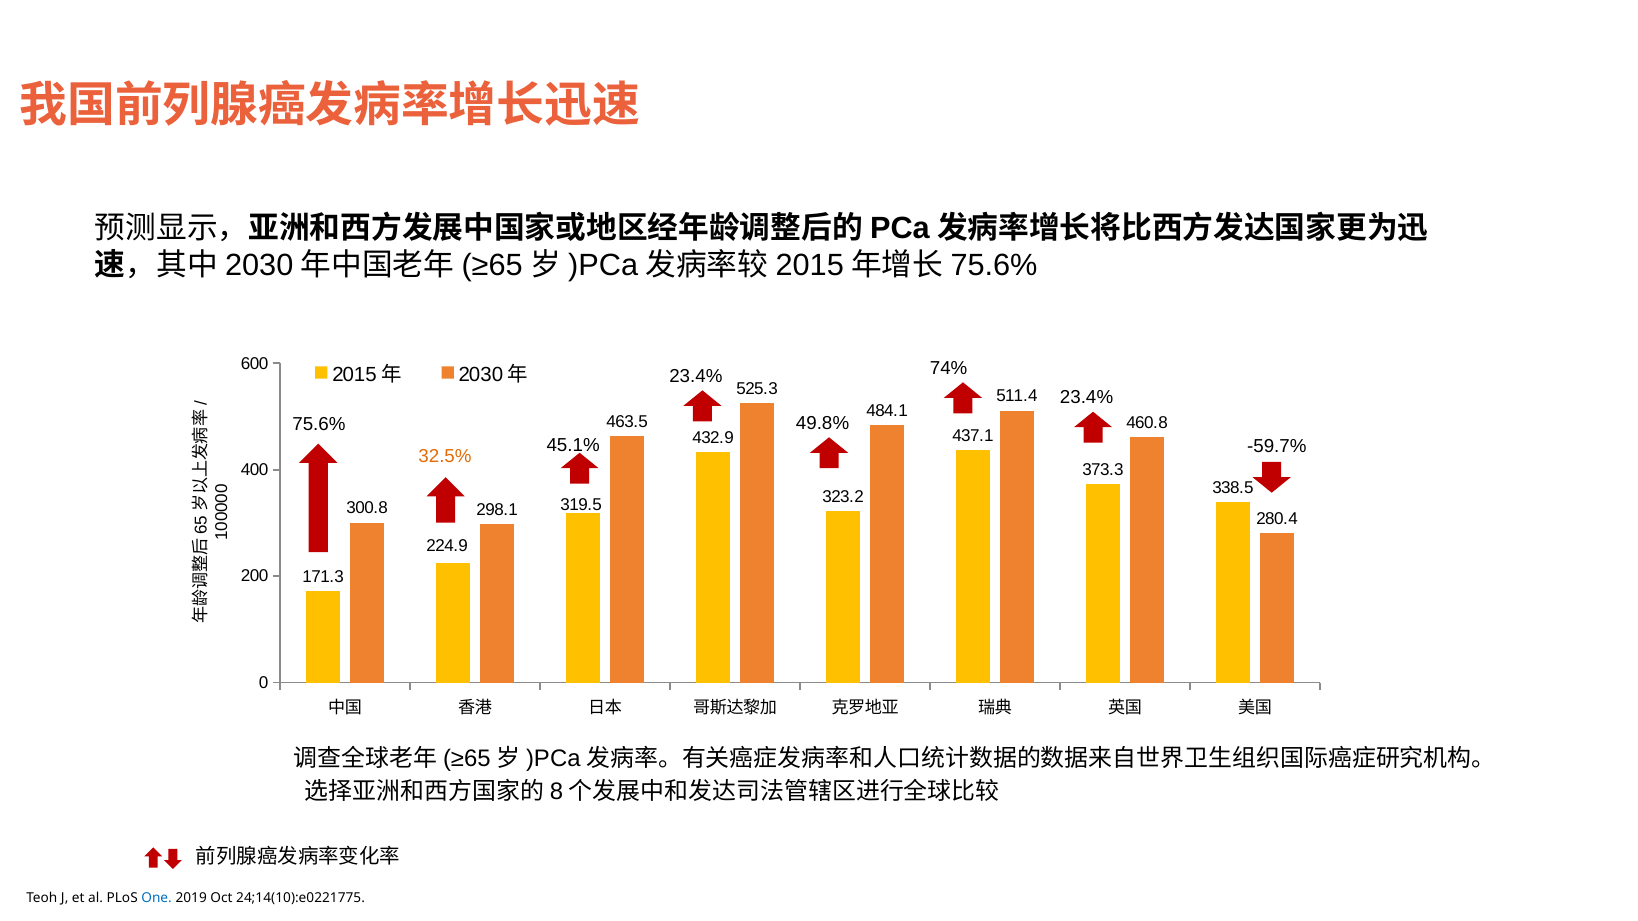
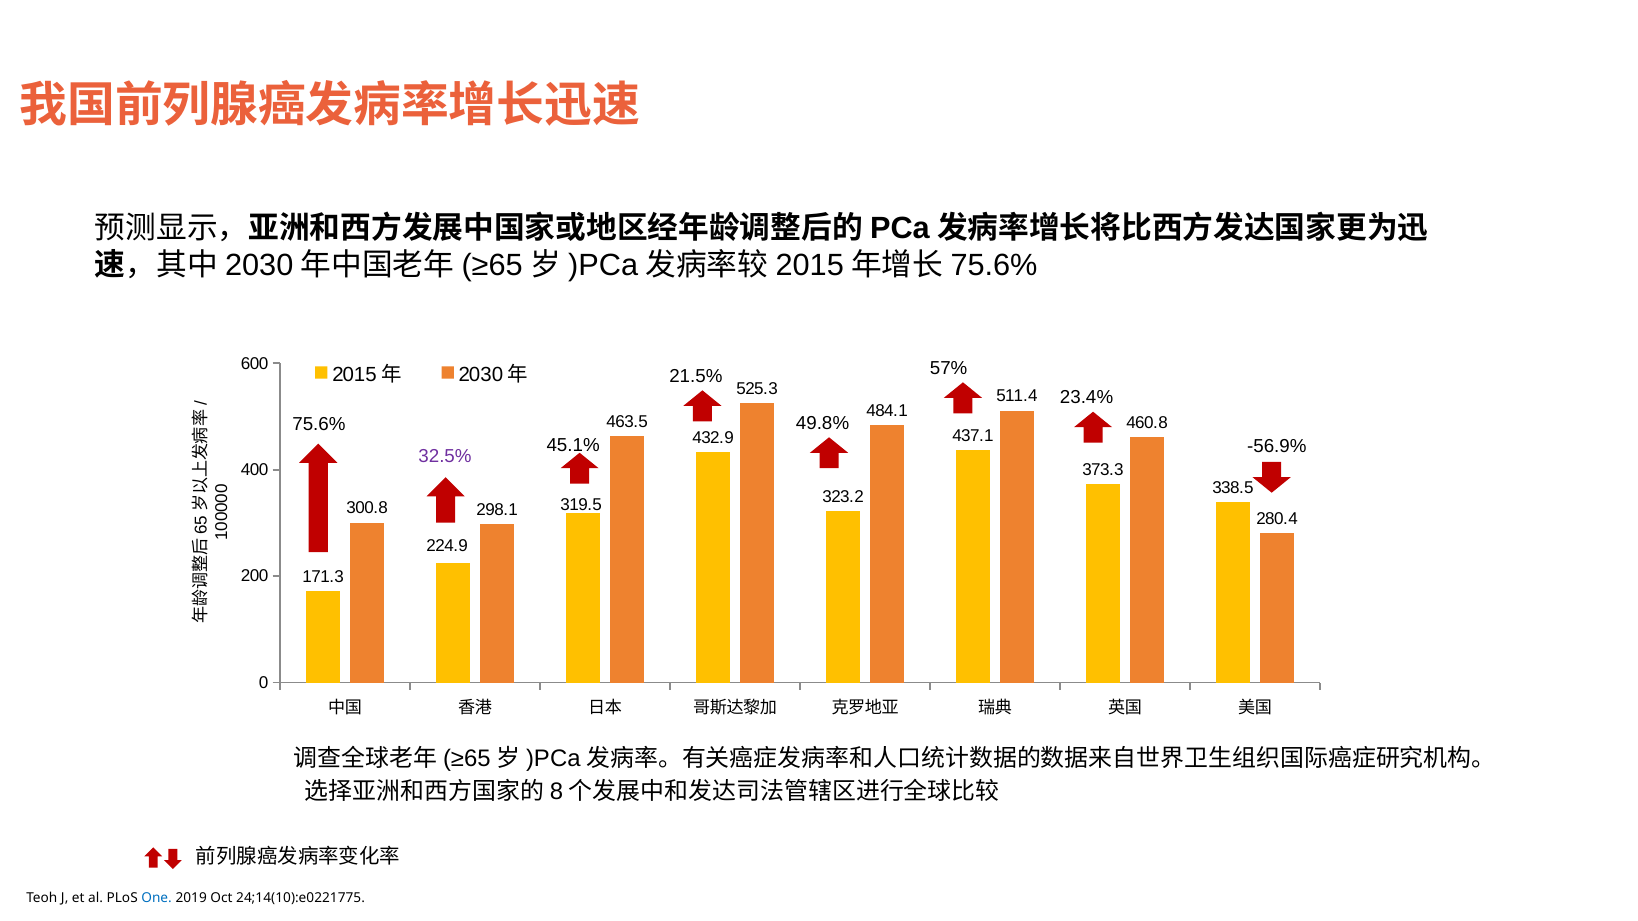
74%: 74% -> 57%
23.4% at (696, 376): 23.4% -> 21.5%
-59.7%: -59.7% -> -56.9%
32.5% colour: orange -> purple
